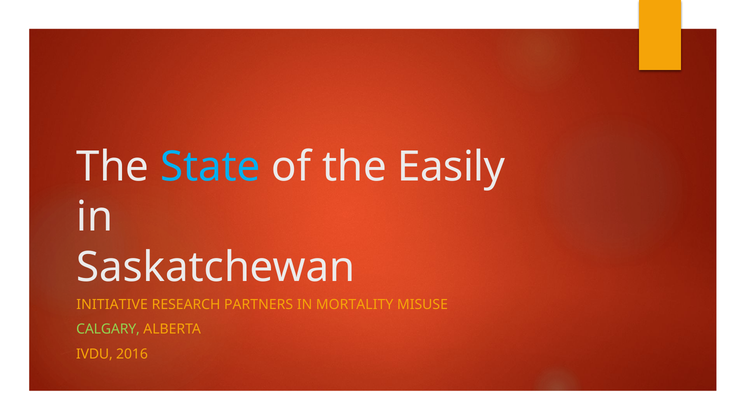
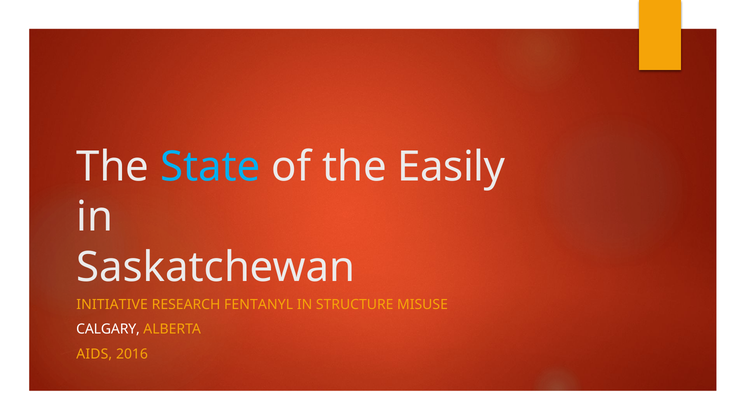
PARTNERS: PARTNERS -> FENTANYL
MORTALITY: MORTALITY -> STRUCTURE
CALGARY colour: light green -> white
IVDU: IVDU -> AIDS
